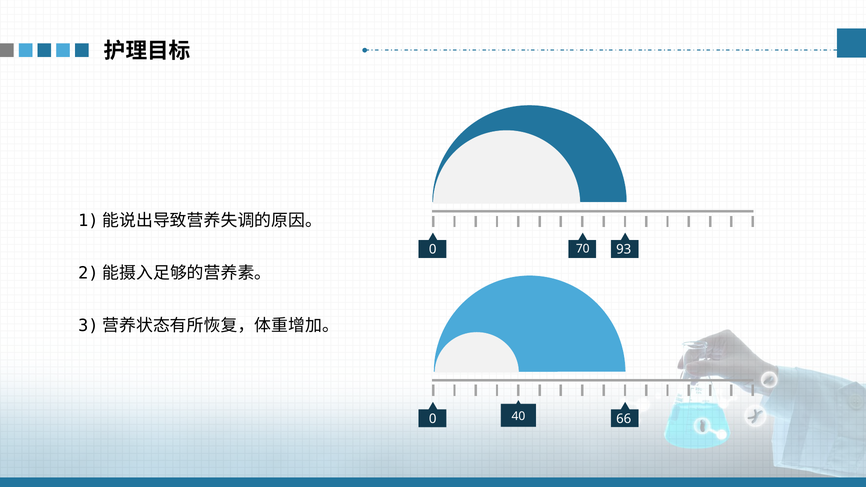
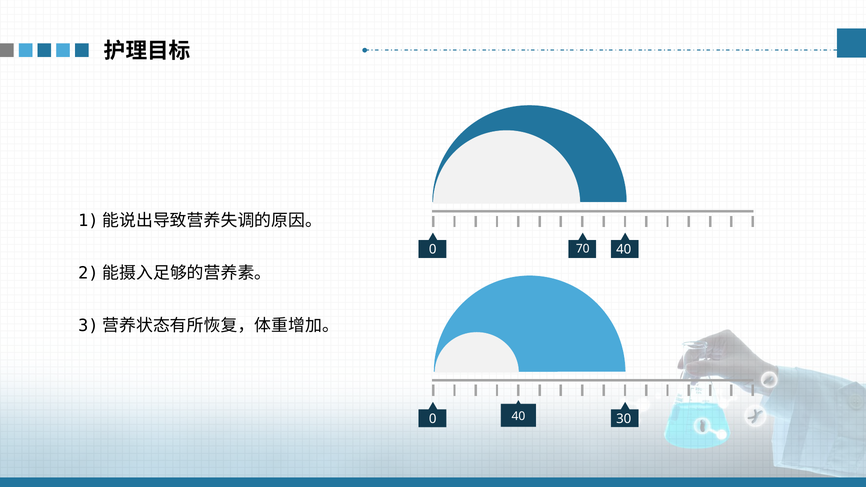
0 93: 93 -> 40
66: 66 -> 30
